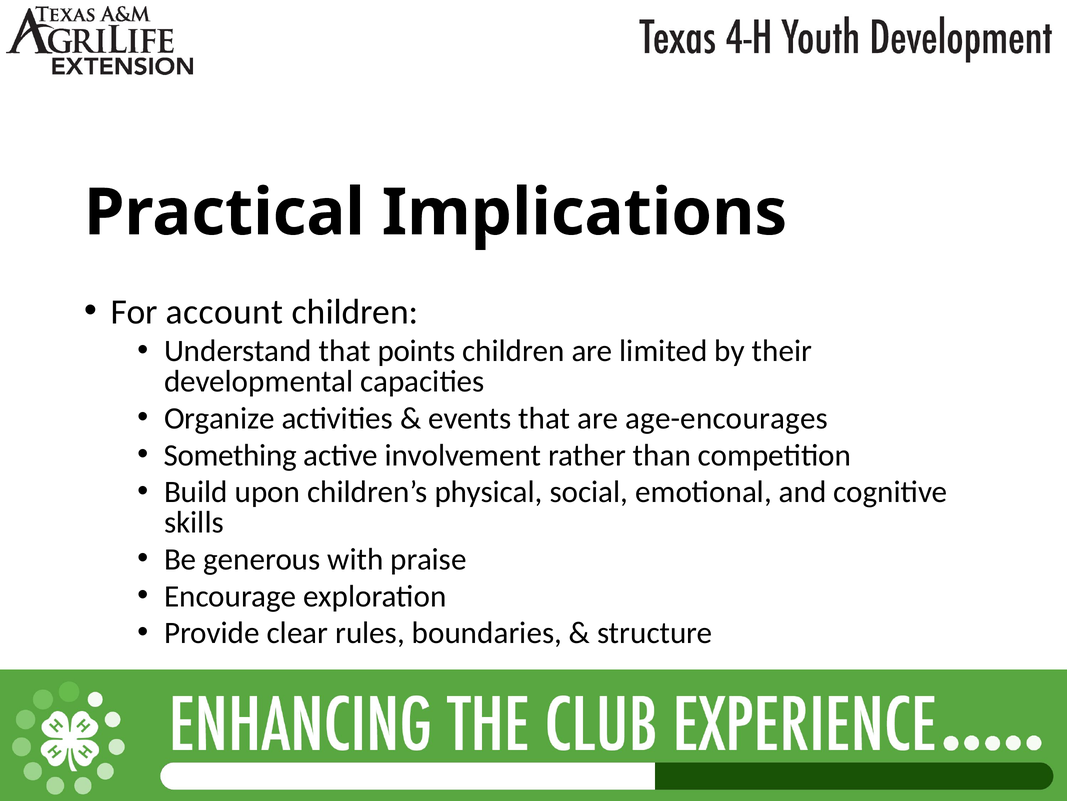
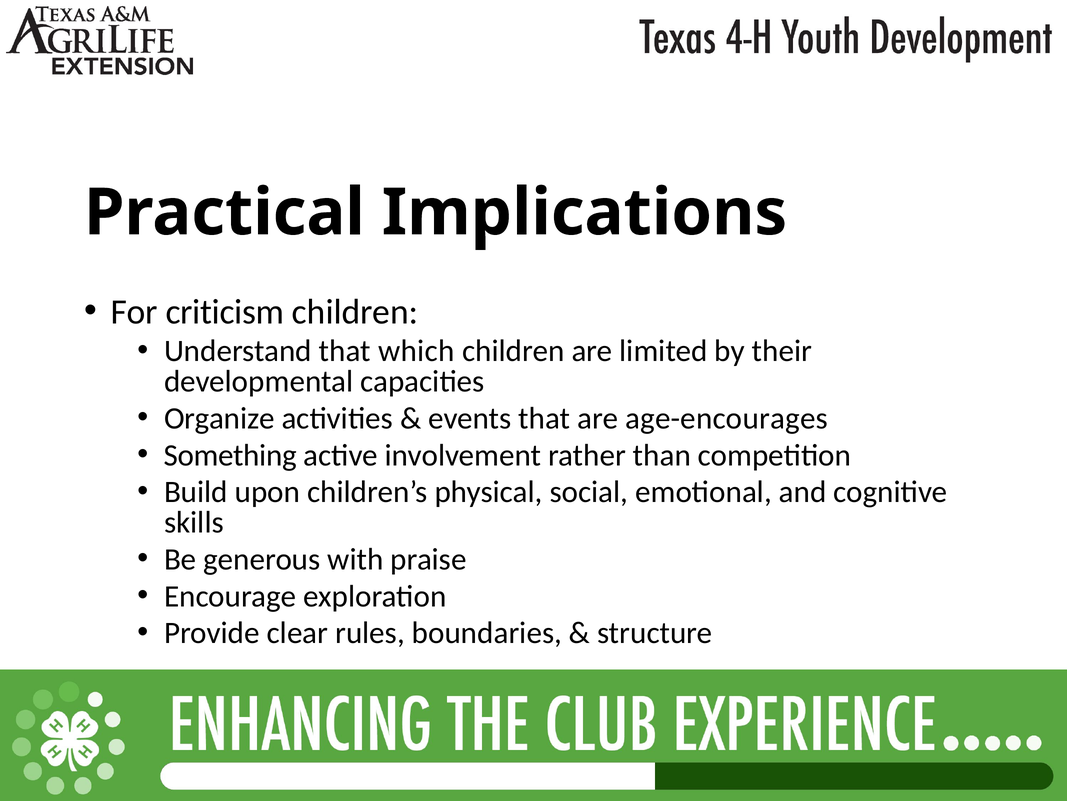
account: account -> criticism
points: points -> which
